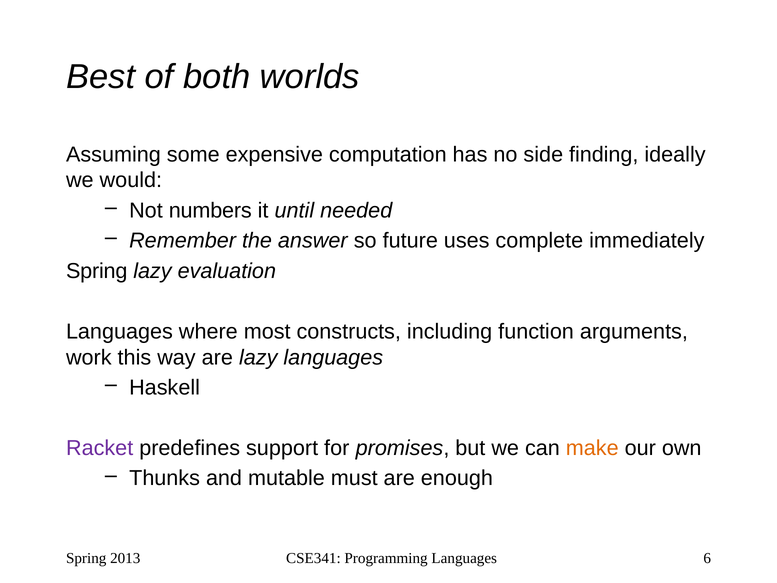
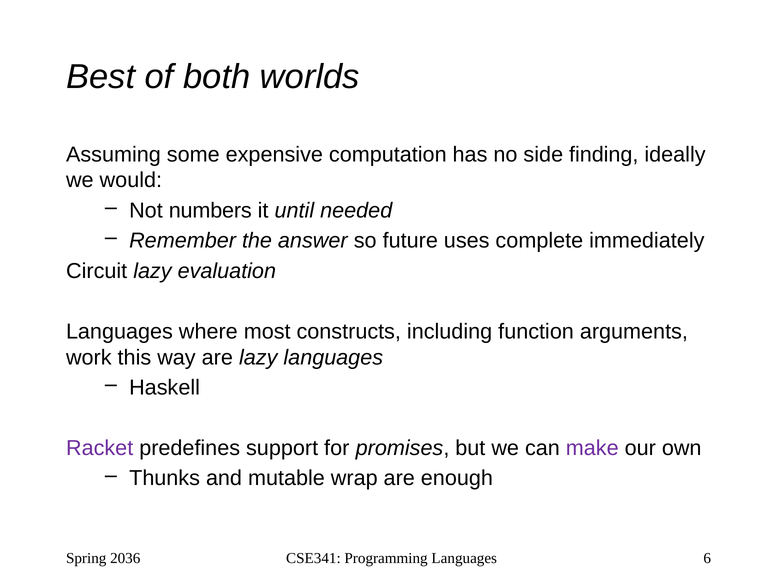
Spring at (97, 271): Spring -> Circuit
make colour: orange -> purple
must: must -> wrap
2013: 2013 -> 2036
